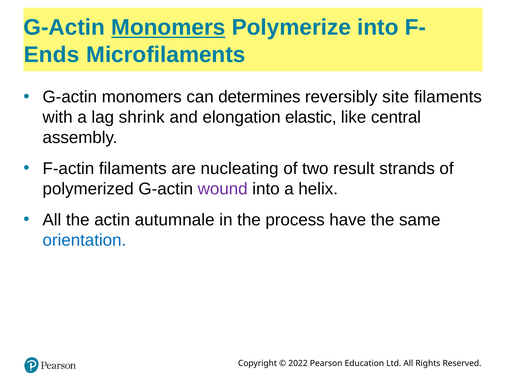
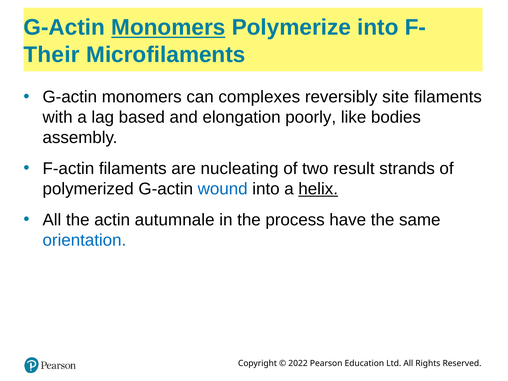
Ends: Ends -> Their
determines: determines -> complexes
shrink: shrink -> based
elastic: elastic -> poorly
central: central -> bodies
wound colour: purple -> blue
helix underline: none -> present
